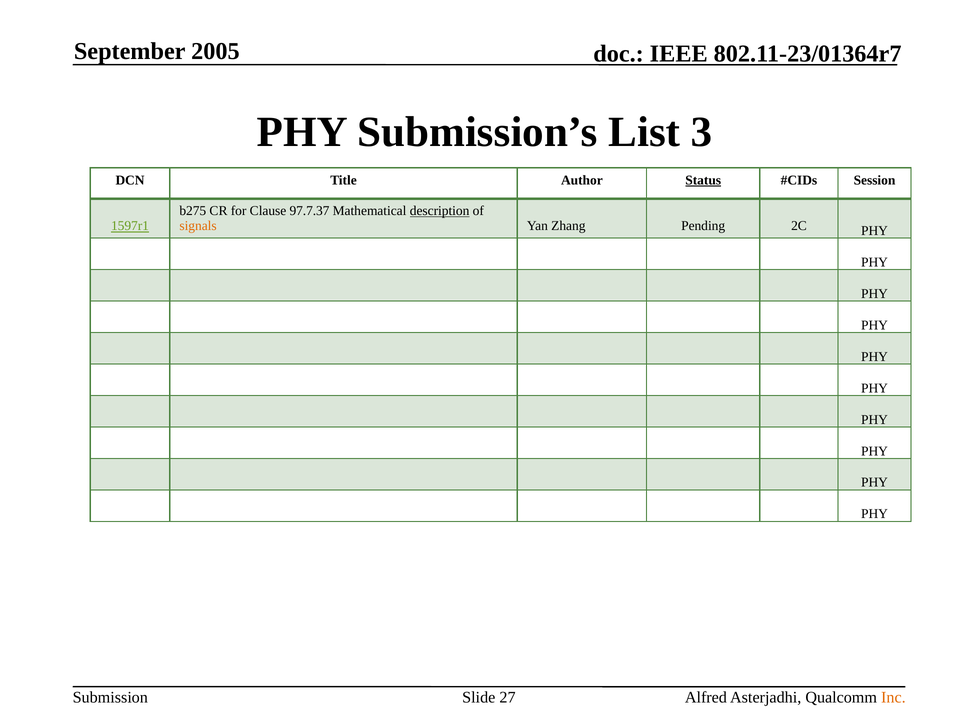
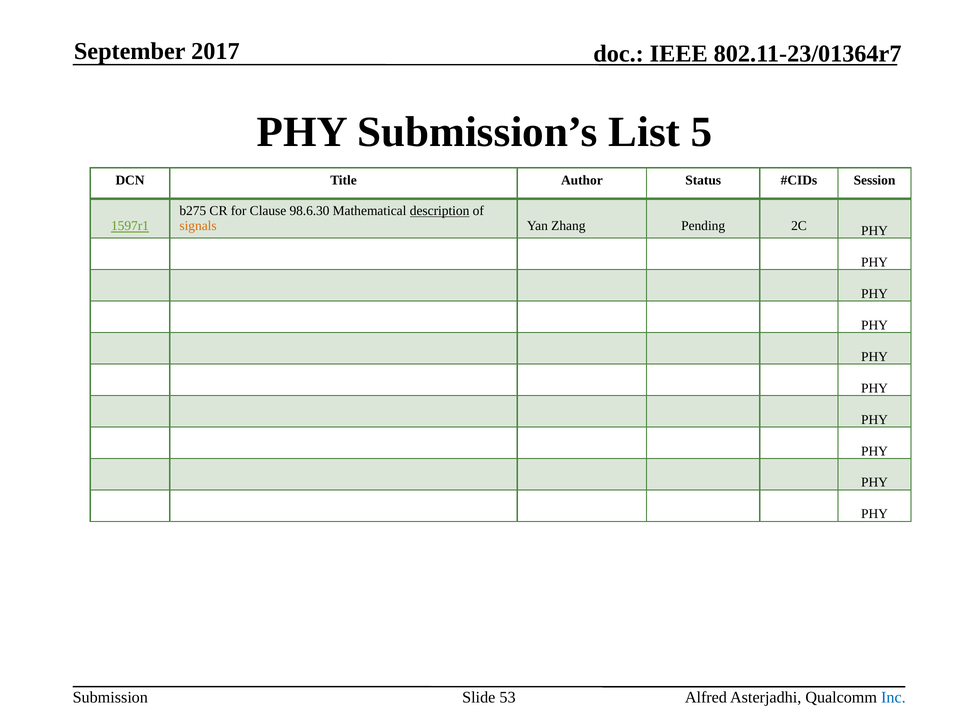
2005: 2005 -> 2017
3: 3 -> 5
Status underline: present -> none
97.7.37: 97.7.37 -> 98.6.30
27: 27 -> 53
Inc colour: orange -> blue
